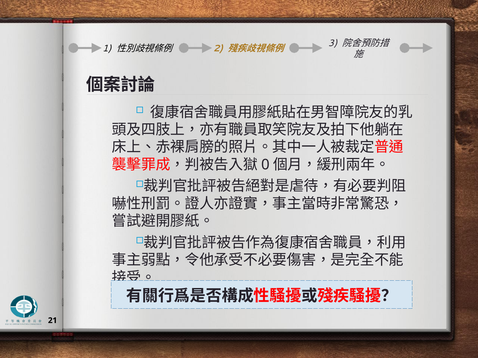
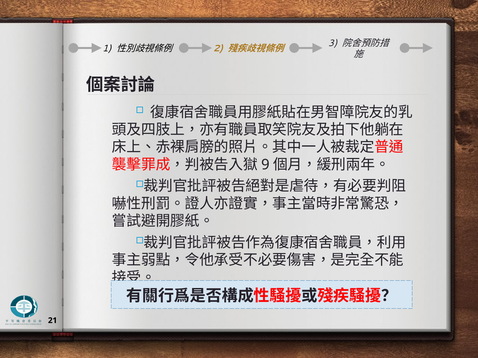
0: 0 -> 9
